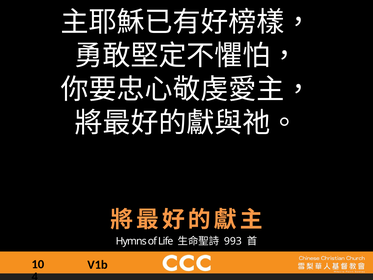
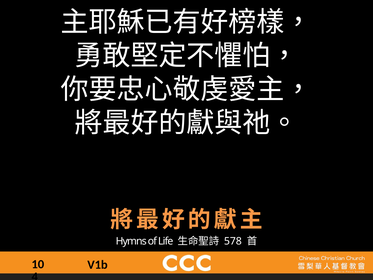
993: 993 -> 578
